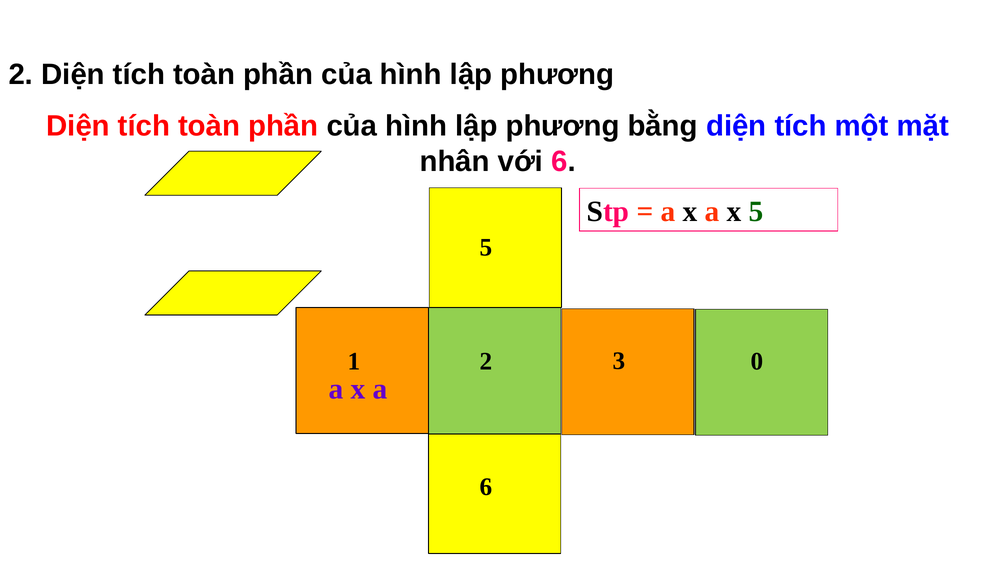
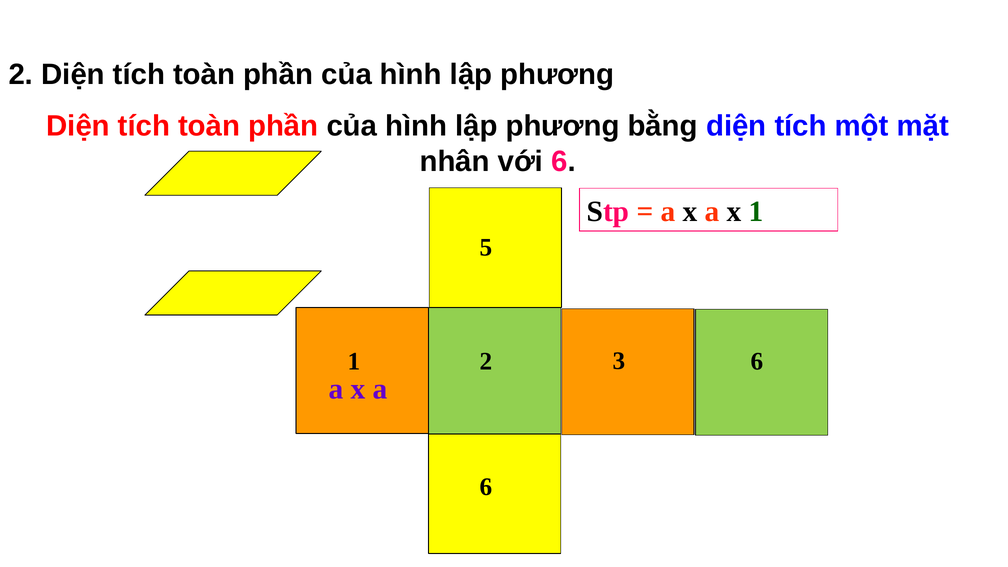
x 5: 5 -> 1
1 0: 0 -> 6
